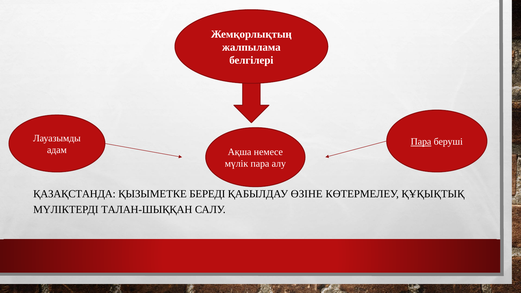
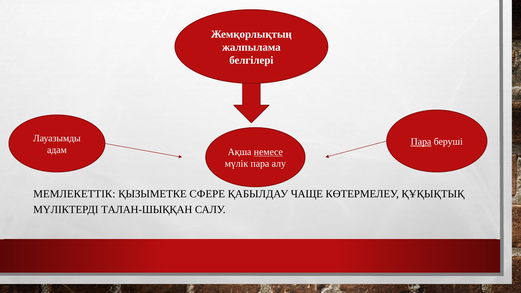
немесе underline: none -> present
ҚАЗАҚСТАНДА: ҚАЗАҚСТАНДА -> МЕМЛЕКЕТТІК
БЕРЕДІ: БЕРЕДІ -> СФЕРЕ
ӨЗІНЕ: ӨЗІНЕ -> ЧАЩЕ
